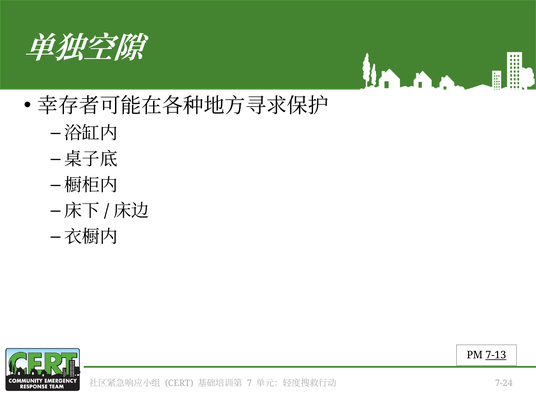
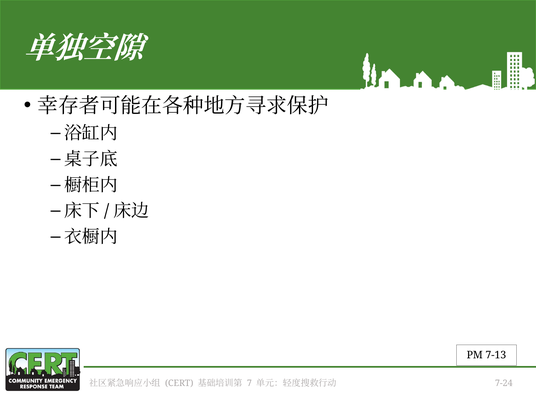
7-13 underline: present -> none
